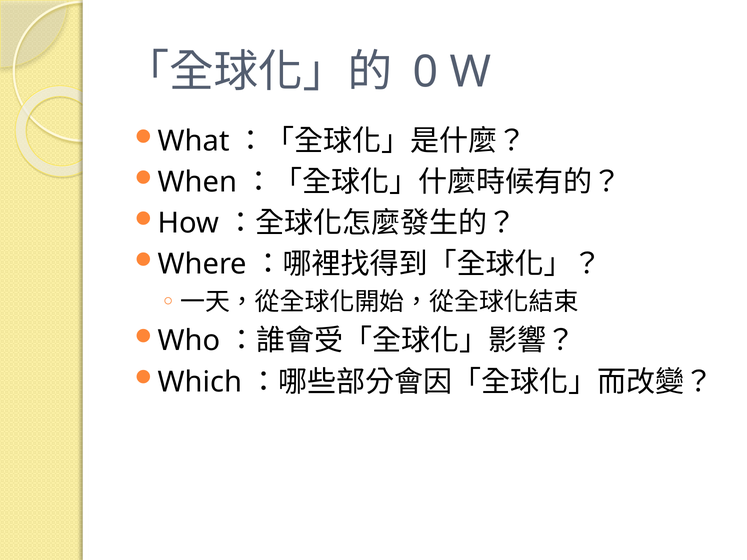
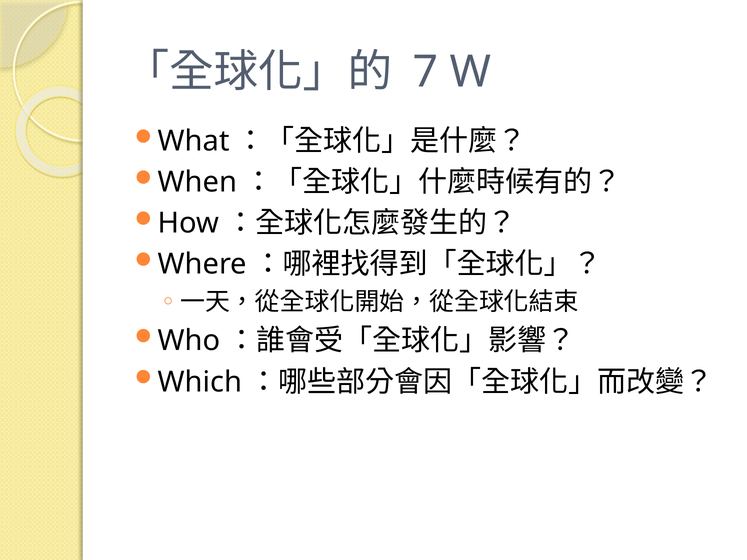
0: 0 -> 7
